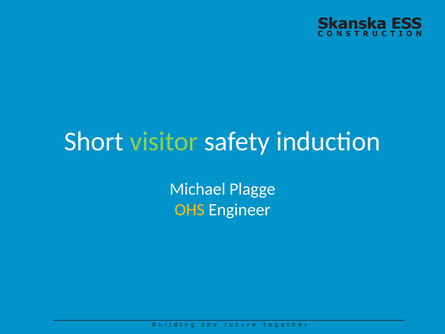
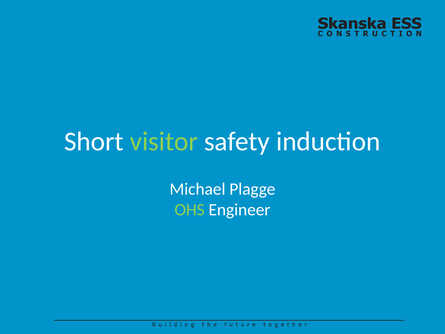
OHS colour: yellow -> light green
